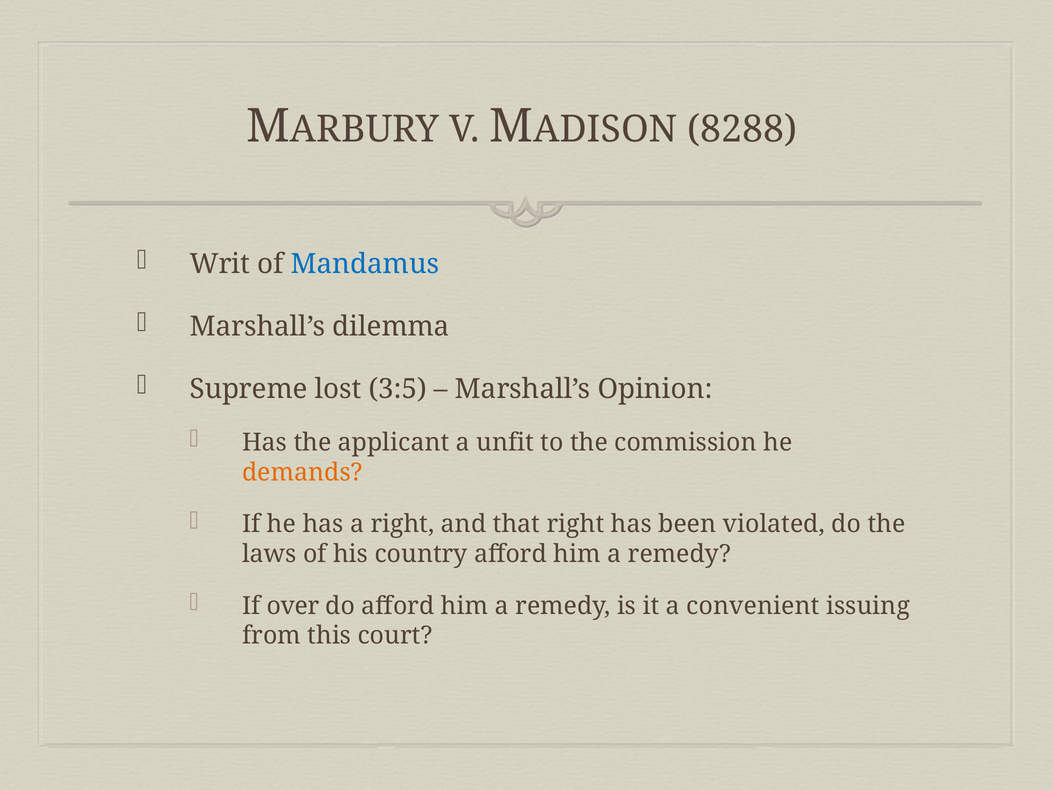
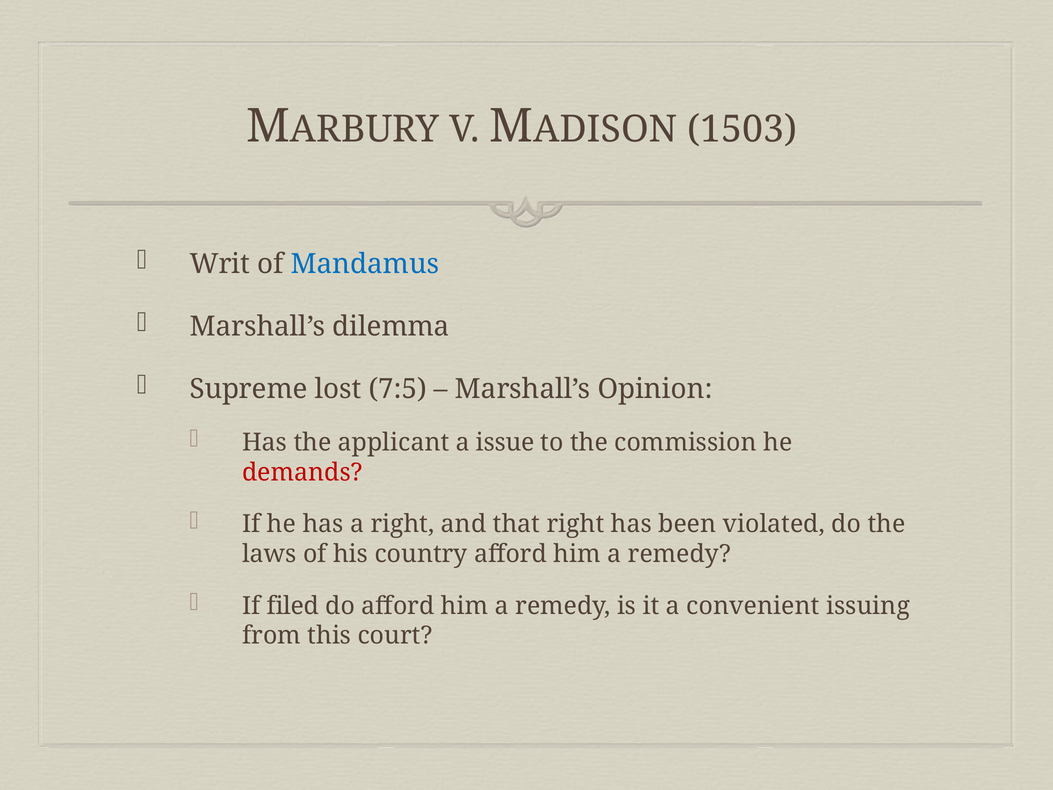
8288: 8288 -> 1503
3:5: 3:5 -> 7:5
unfit: unfit -> issue
demands colour: orange -> red
over: over -> filed
